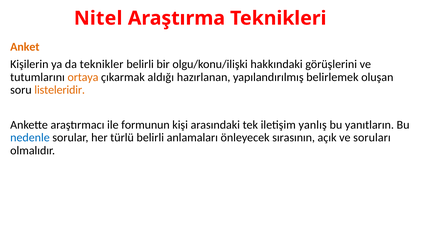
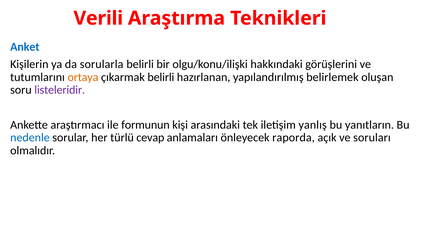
Nitel: Nitel -> Verili
Anket colour: orange -> blue
teknikler: teknikler -> sorularla
çıkarmak aldığı: aldığı -> belirli
listeleridir colour: orange -> purple
türlü belirli: belirli -> cevap
sırasının: sırasının -> raporda
